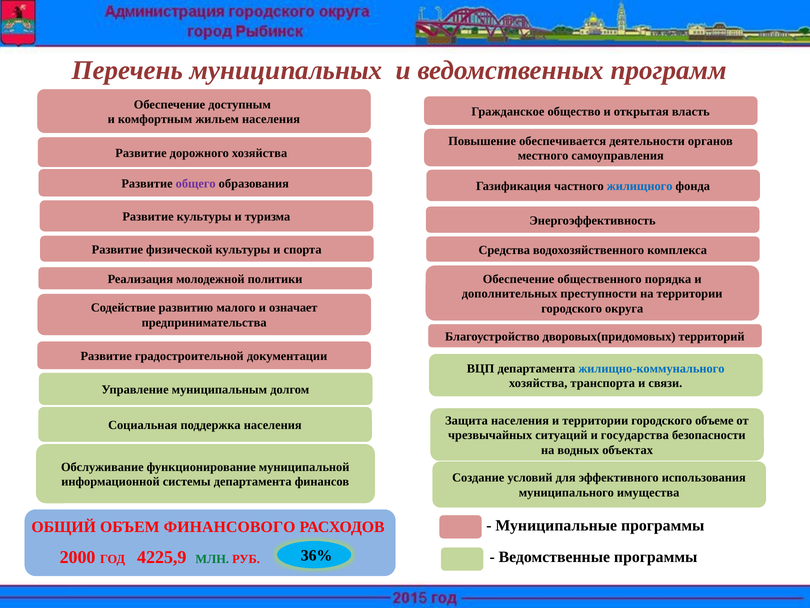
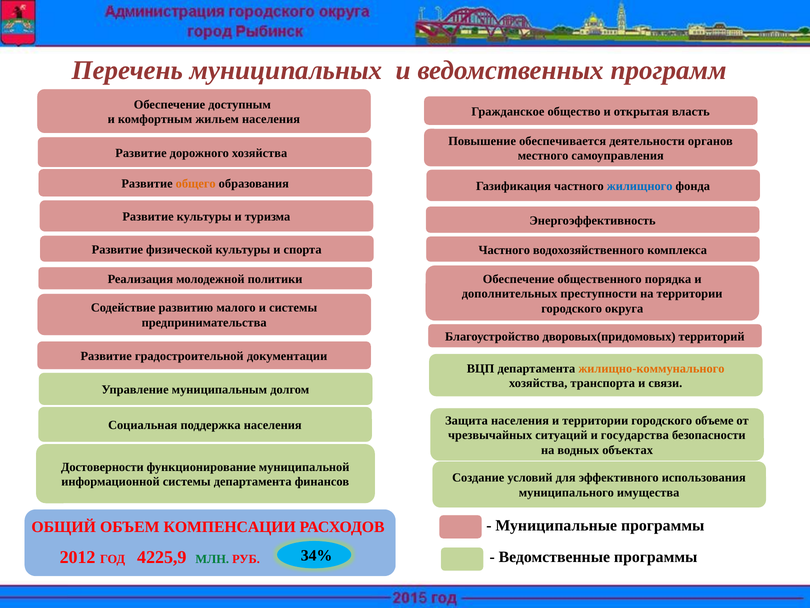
общего colour: purple -> orange
Средства at (504, 250): Средства -> Частного
и означает: означает -> системы
жилищно-коммунального colour: blue -> orange
Обслуживание: Обслуживание -> Достоверности
ФИНАНСОВОГО: ФИНАНСОВОГО -> КОМПЕНСАЦИИ
36%: 36% -> 34%
2000: 2000 -> 2012
